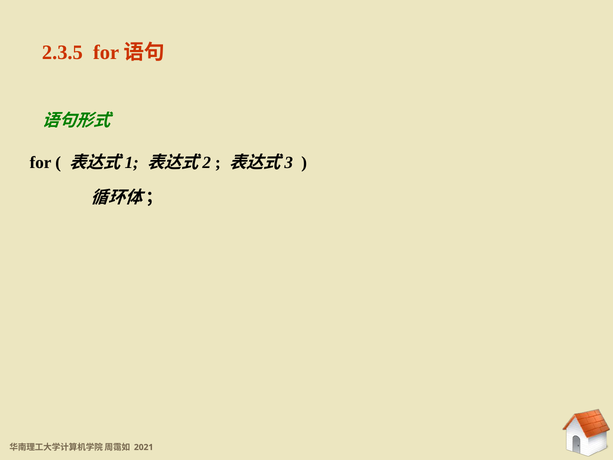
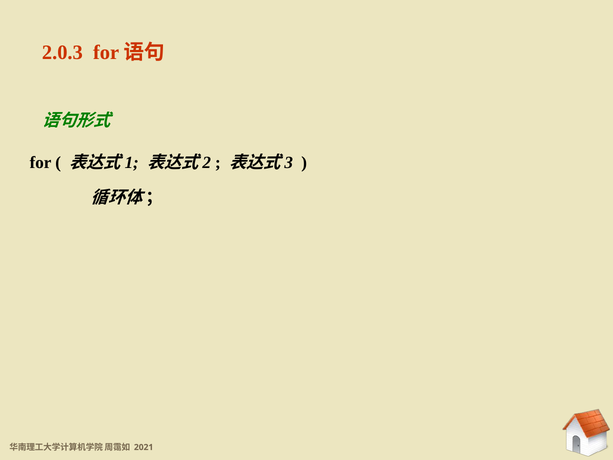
2.3.5: 2.3.5 -> 2.0.3
